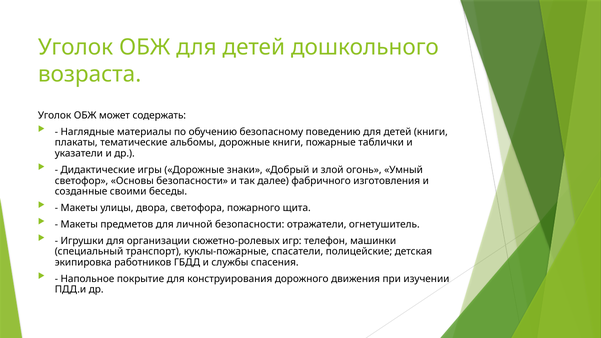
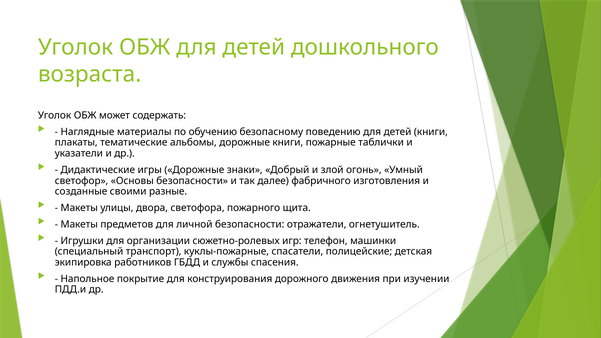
беседы: беседы -> разные
